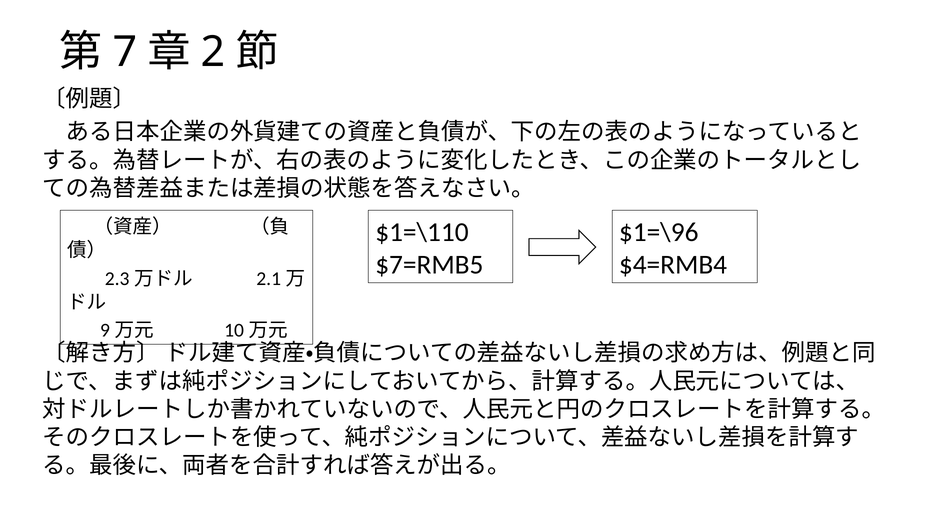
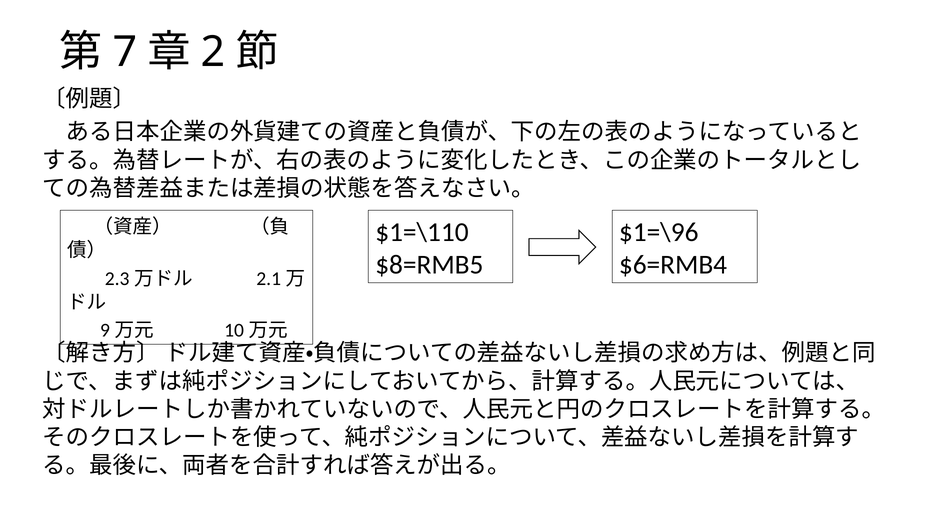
$7=RMB5: $7=RMB5 -> $8=RMB5
$4=RMB4: $4=RMB4 -> $6=RMB4
